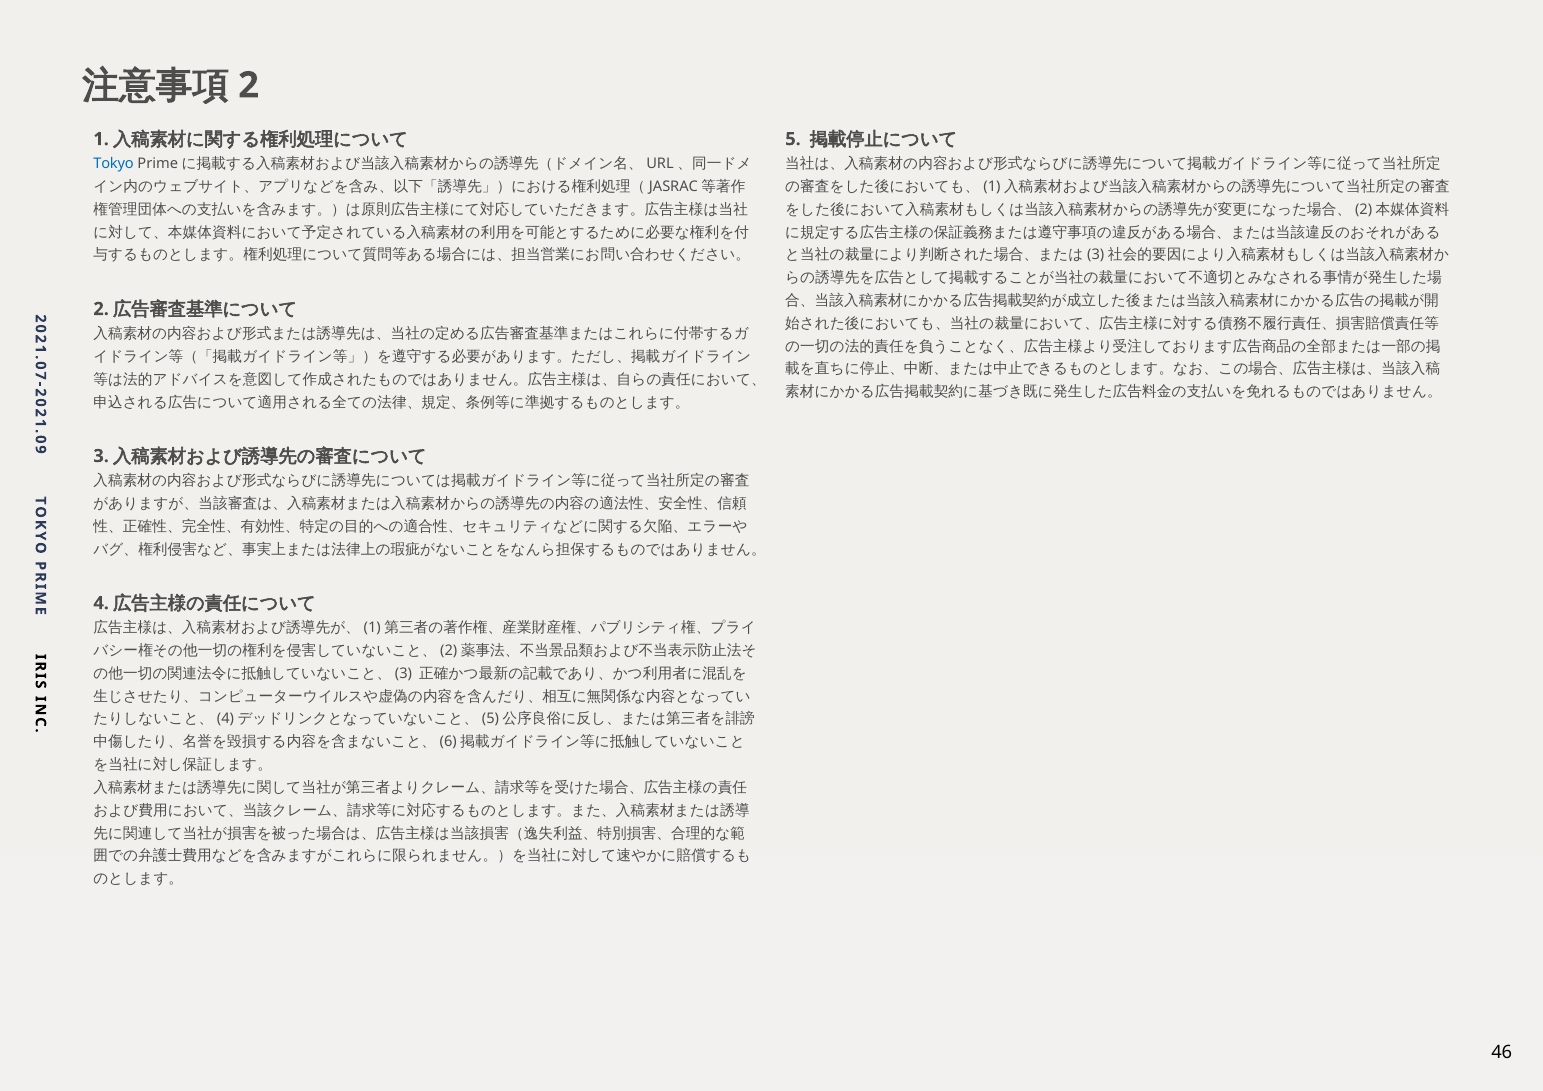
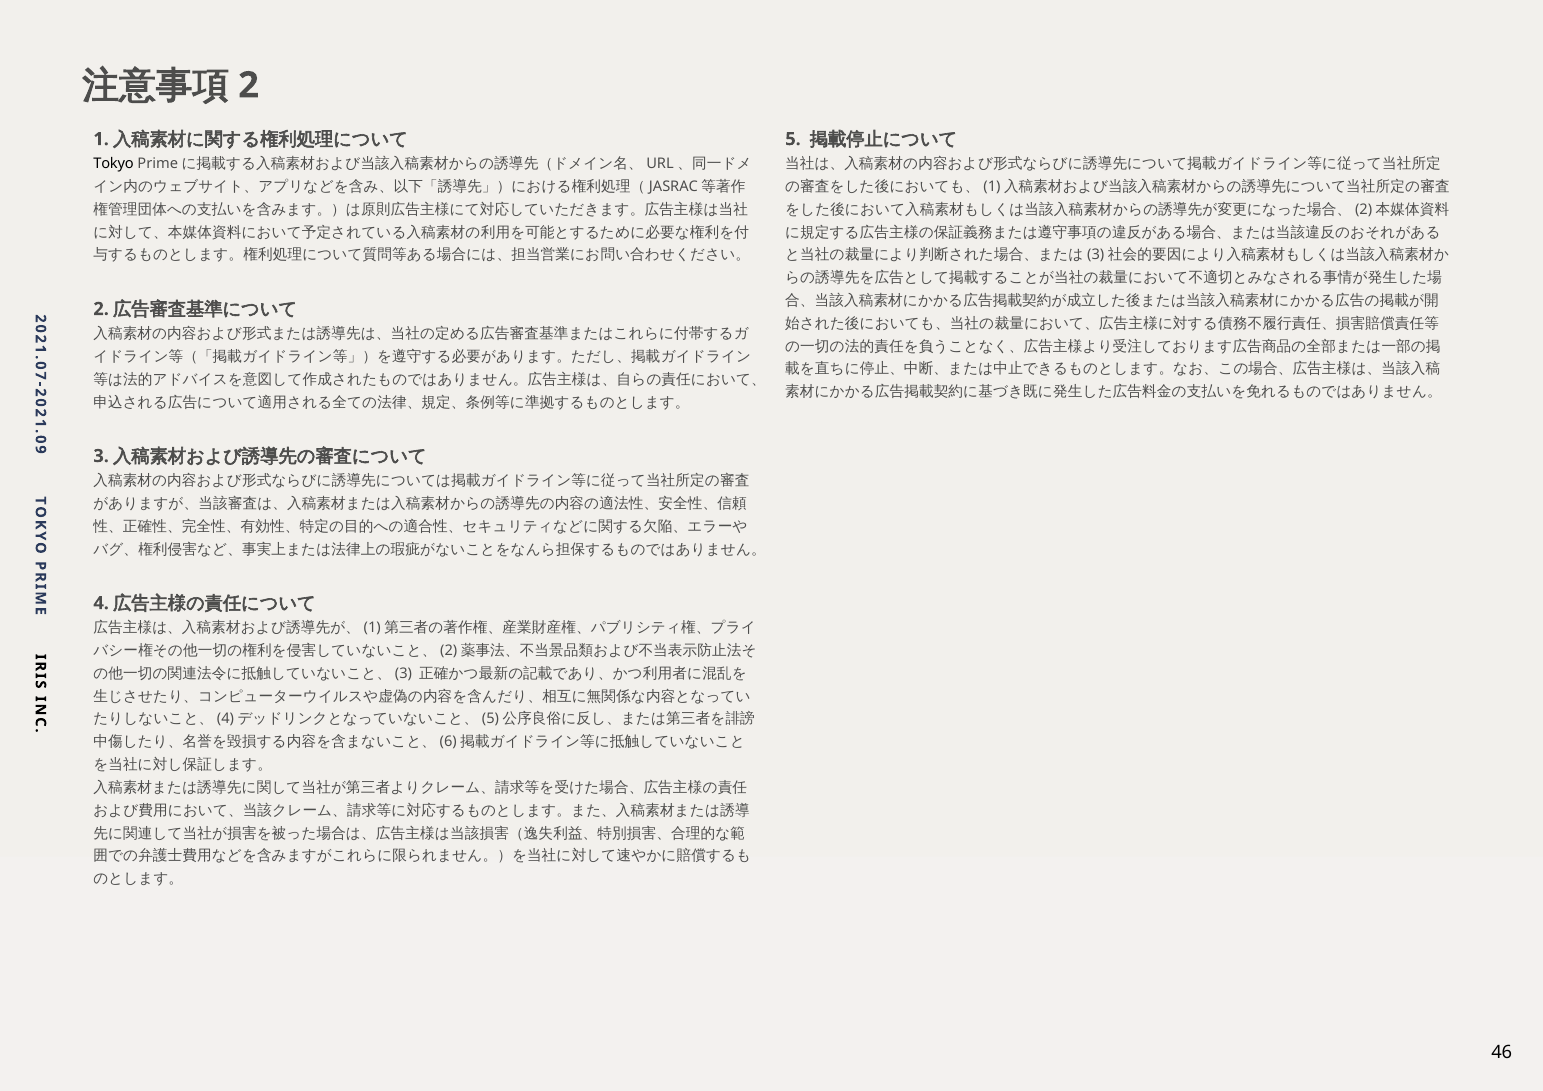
Tokyo colour: blue -> black
